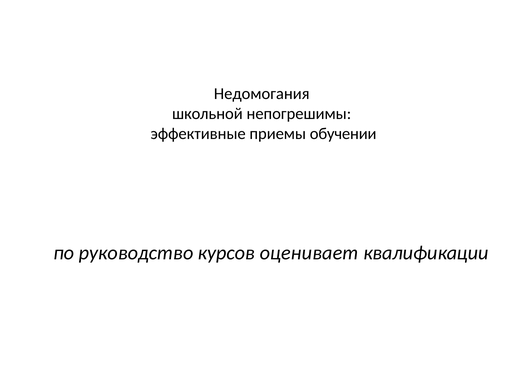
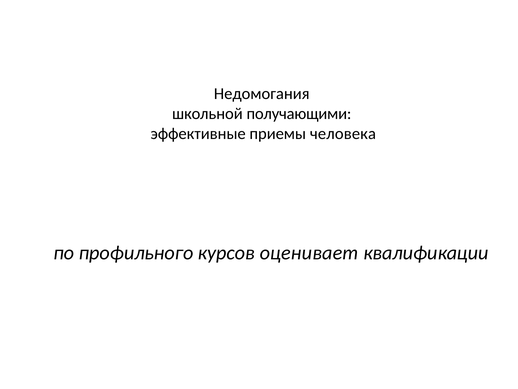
непогрешимы: непогрешимы -> получающими
обучении: обучении -> человека
руководство: руководство -> профильного
